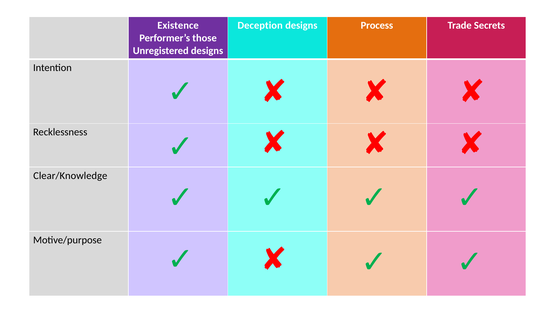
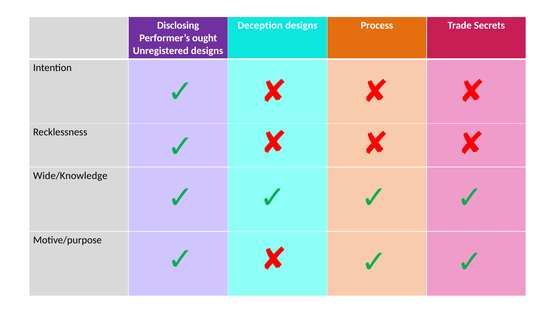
Existence: Existence -> Disclosing
those: those -> ought
Clear/Knowledge: Clear/Knowledge -> Wide/Knowledge
